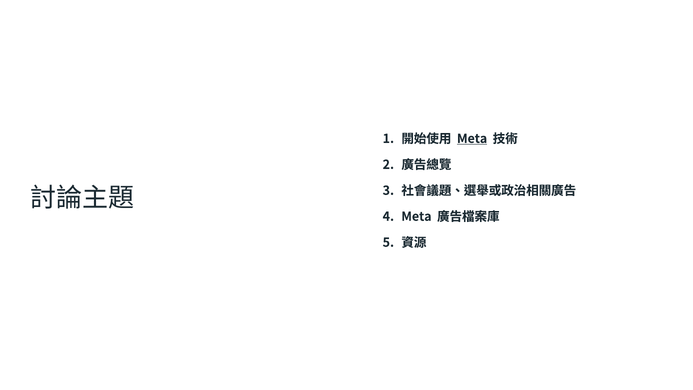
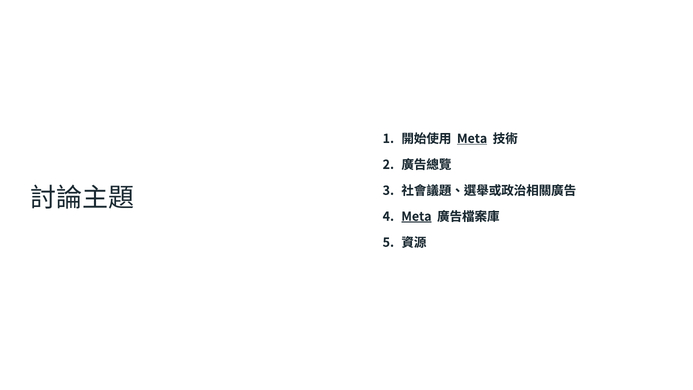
Meta at (416, 217) underline: none -> present
